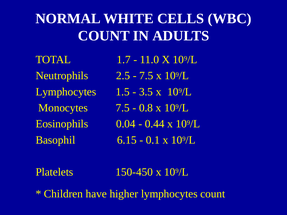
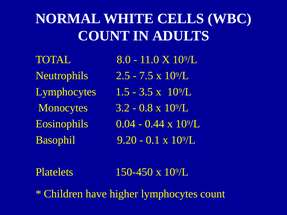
1.7: 1.7 -> 8.0
7.5 at (123, 108): 7.5 -> 3.2
6.15: 6.15 -> 9.20
